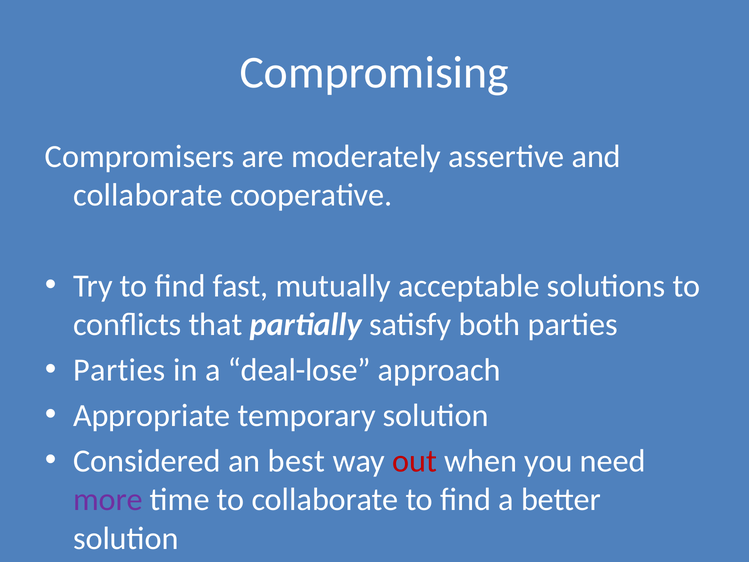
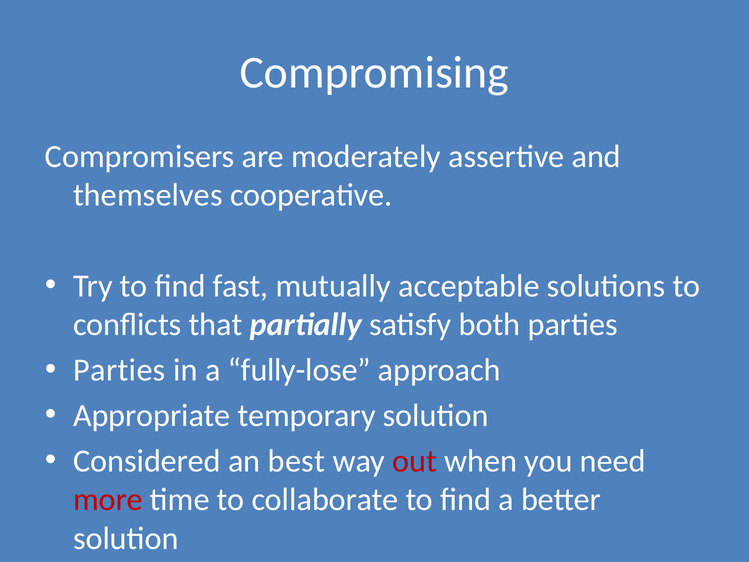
collaborate at (148, 195): collaborate -> themselves
deal-lose: deal-lose -> fully-lose
more colour: purple -> red
